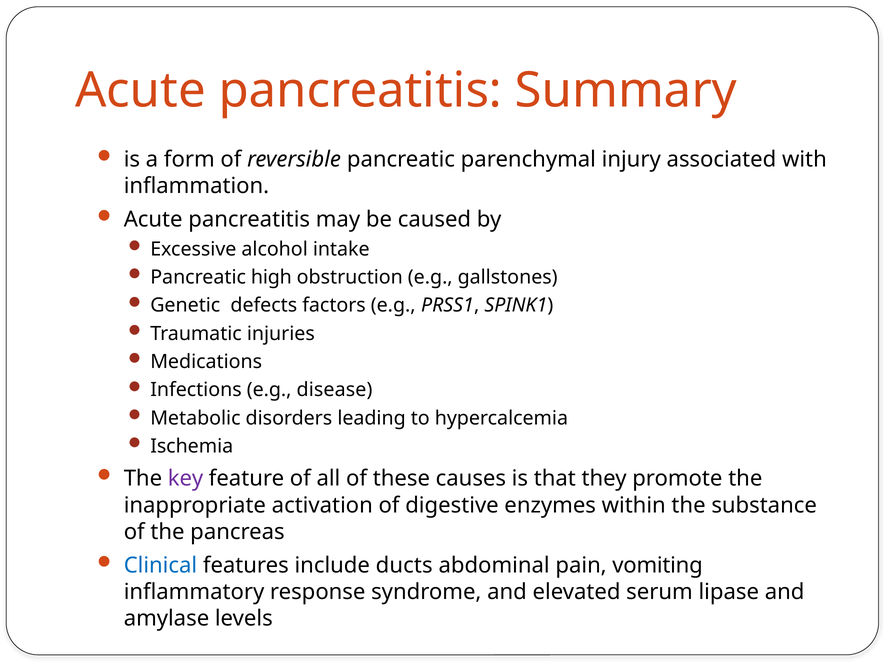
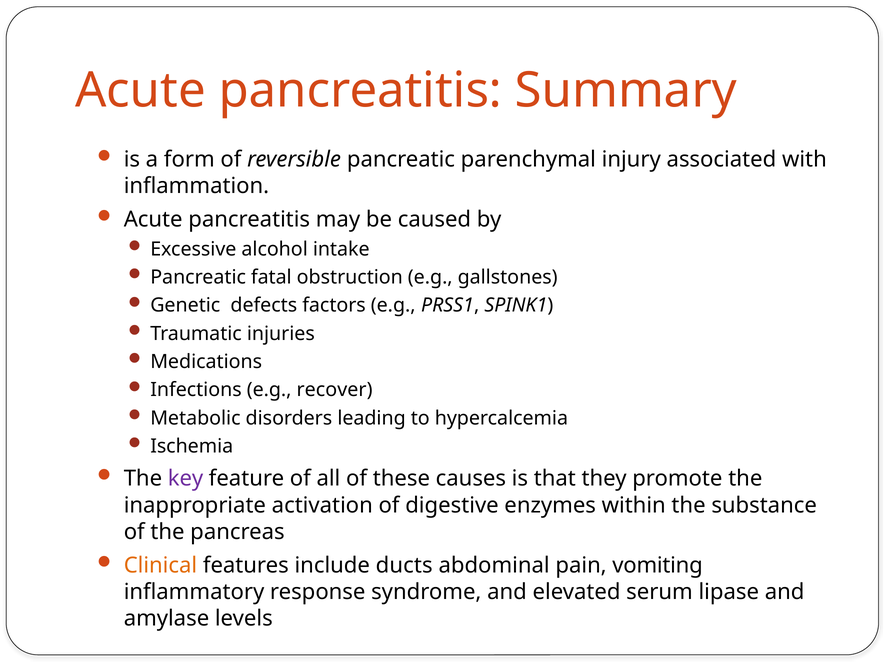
high: high -> fatal
disease: disease -> recover
Clinical colour: blue -> orange
